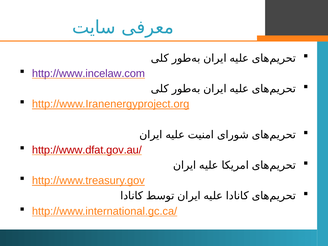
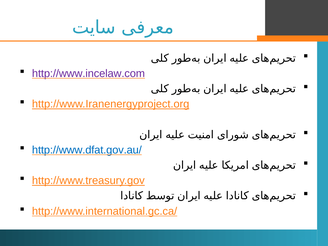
http://www.dfat.gov.au/ colour: red -> blue
